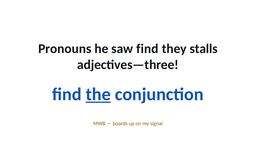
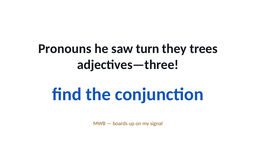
saw find: find -> turn
stalls: stalls -> trees
the underline: present -> none
